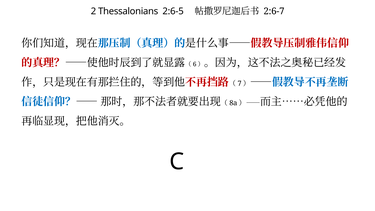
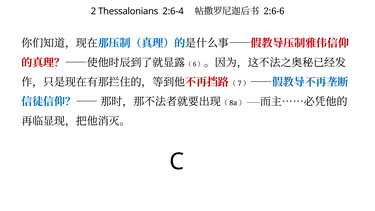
2:6-5: 2:6-5 -> 2:6-4
2:6-7: 2:6-7 -> 2:6-6
